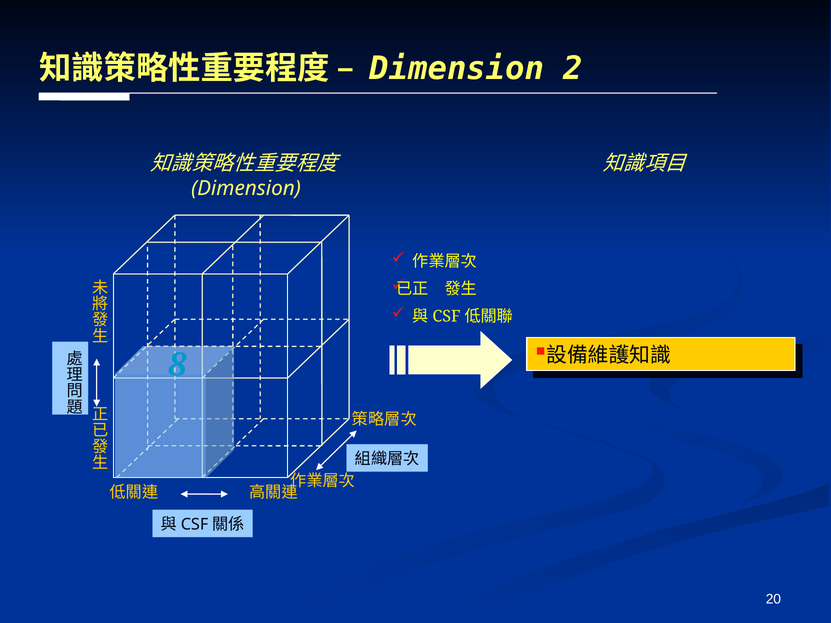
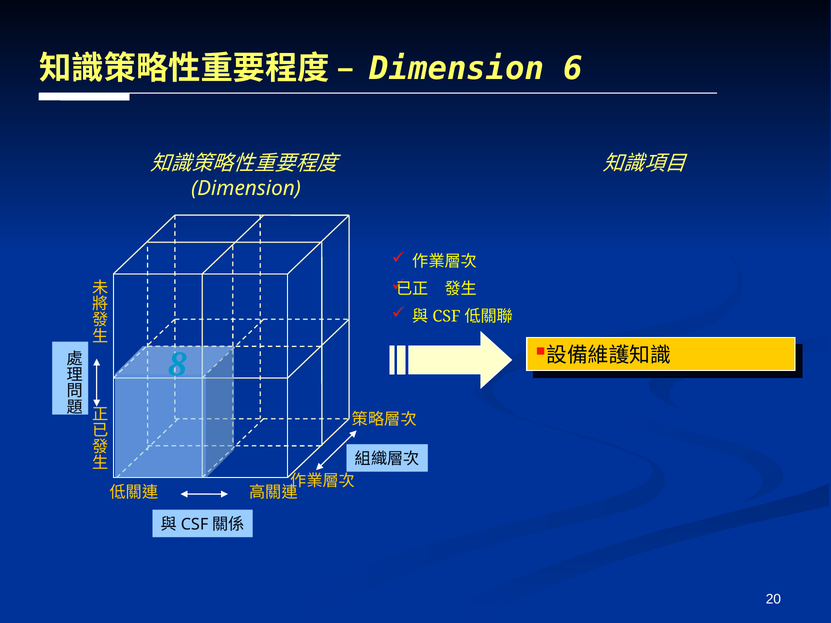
2: 2 -> 6
